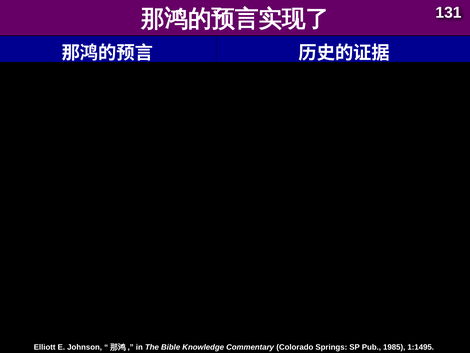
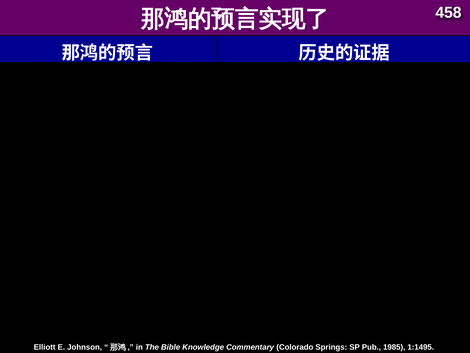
131: 131 -> 458
